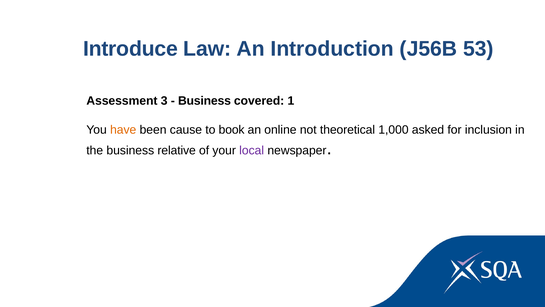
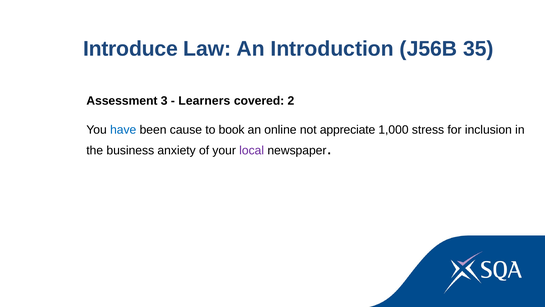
53: 53 -> 35
Business at (204, 101): Business -> Learners
1: 1 -> 2
have colour: orange -> blue
theoretical: theoretical -> appreciate
asked: asked -> stress
relative: relative -> anxiety
